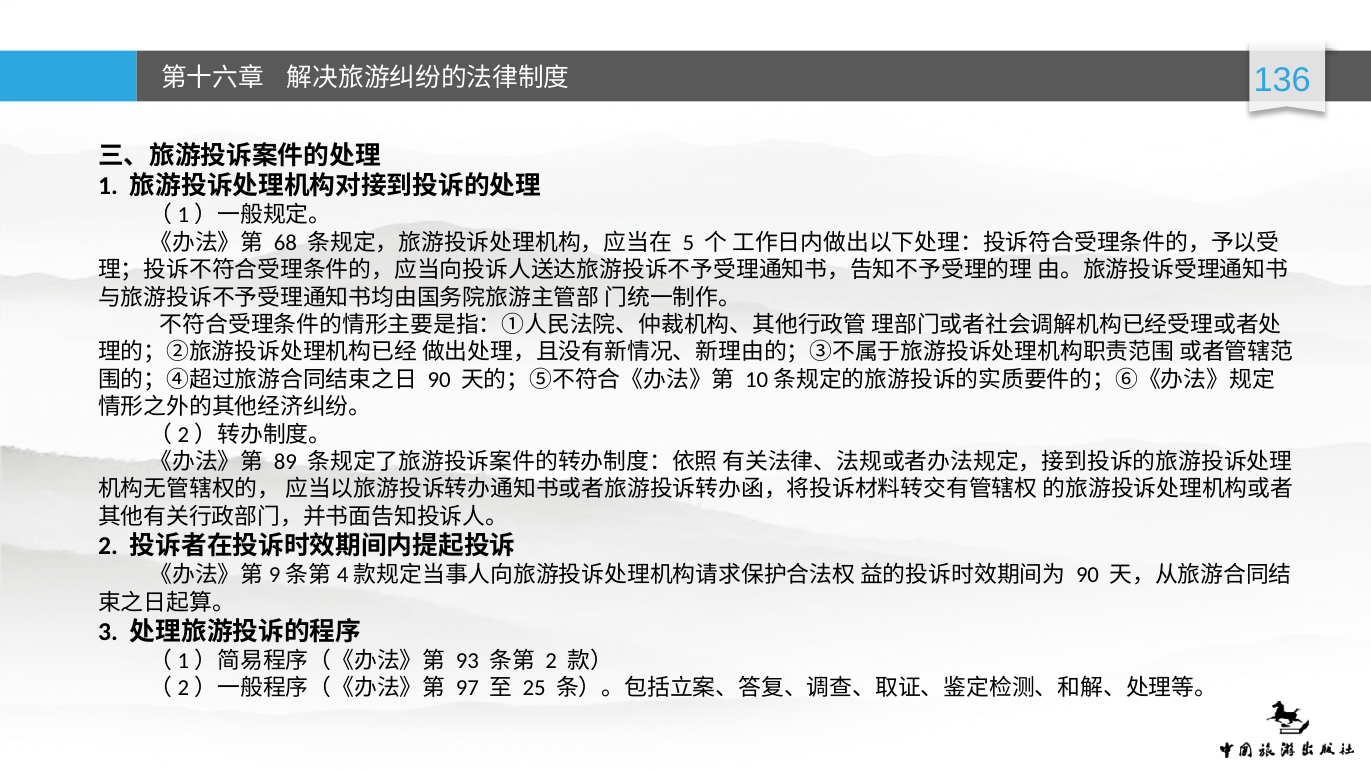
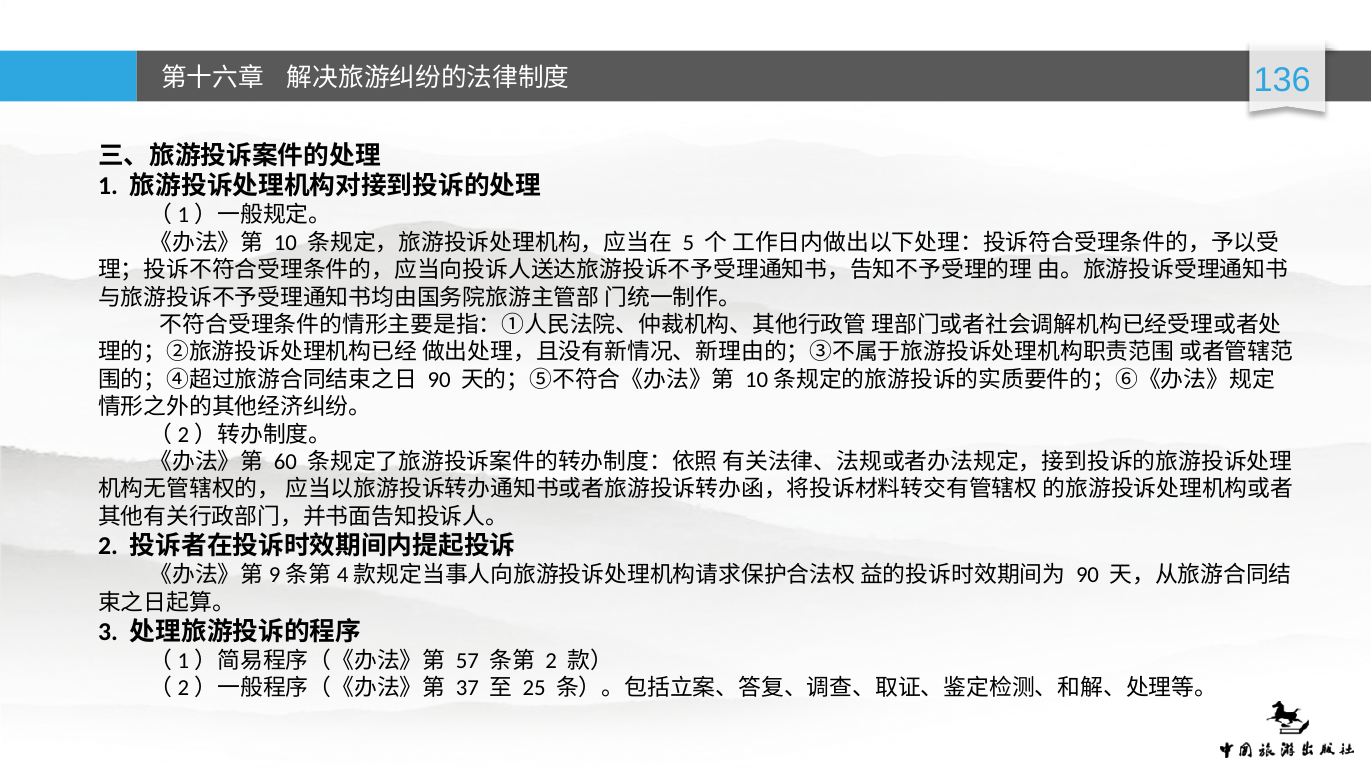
68: 68 -> 10
89: 89 -> 60
93: 93 -> 57
97: 97 -> 37
